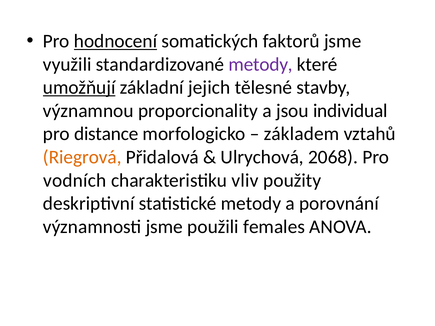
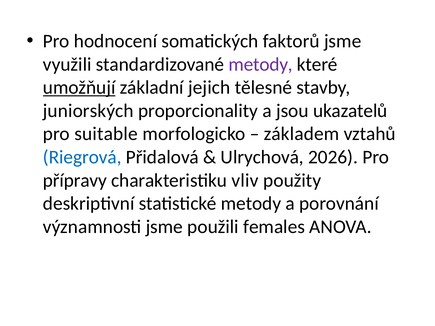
hodnocení underline: present -> none
významnou: významnou -> juniorských
individual: individual -> ukazatelů
distance: distance -> suitable
Riegrová colour: orange -> blue
2068: 2068 -> 2026
vodních: vodních -> přípravy
